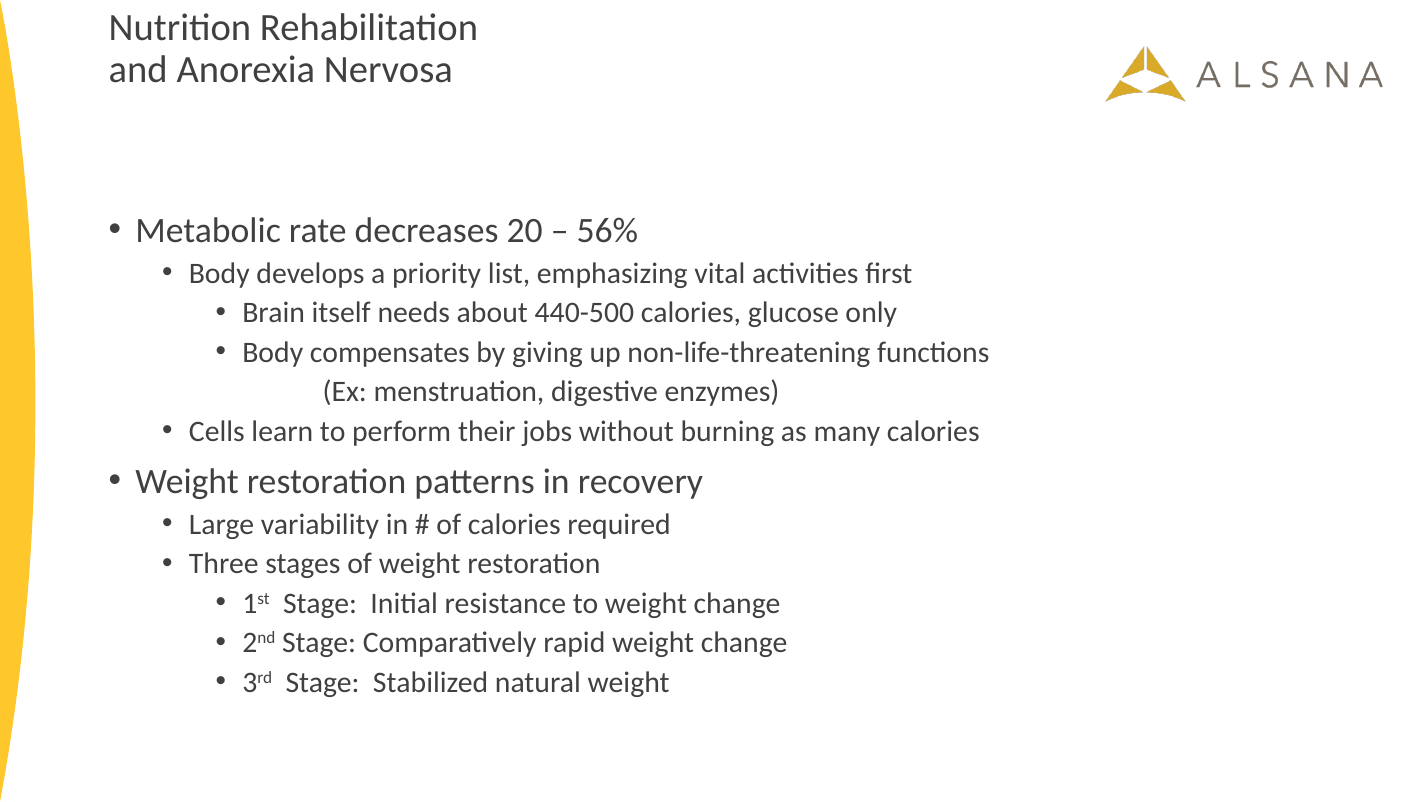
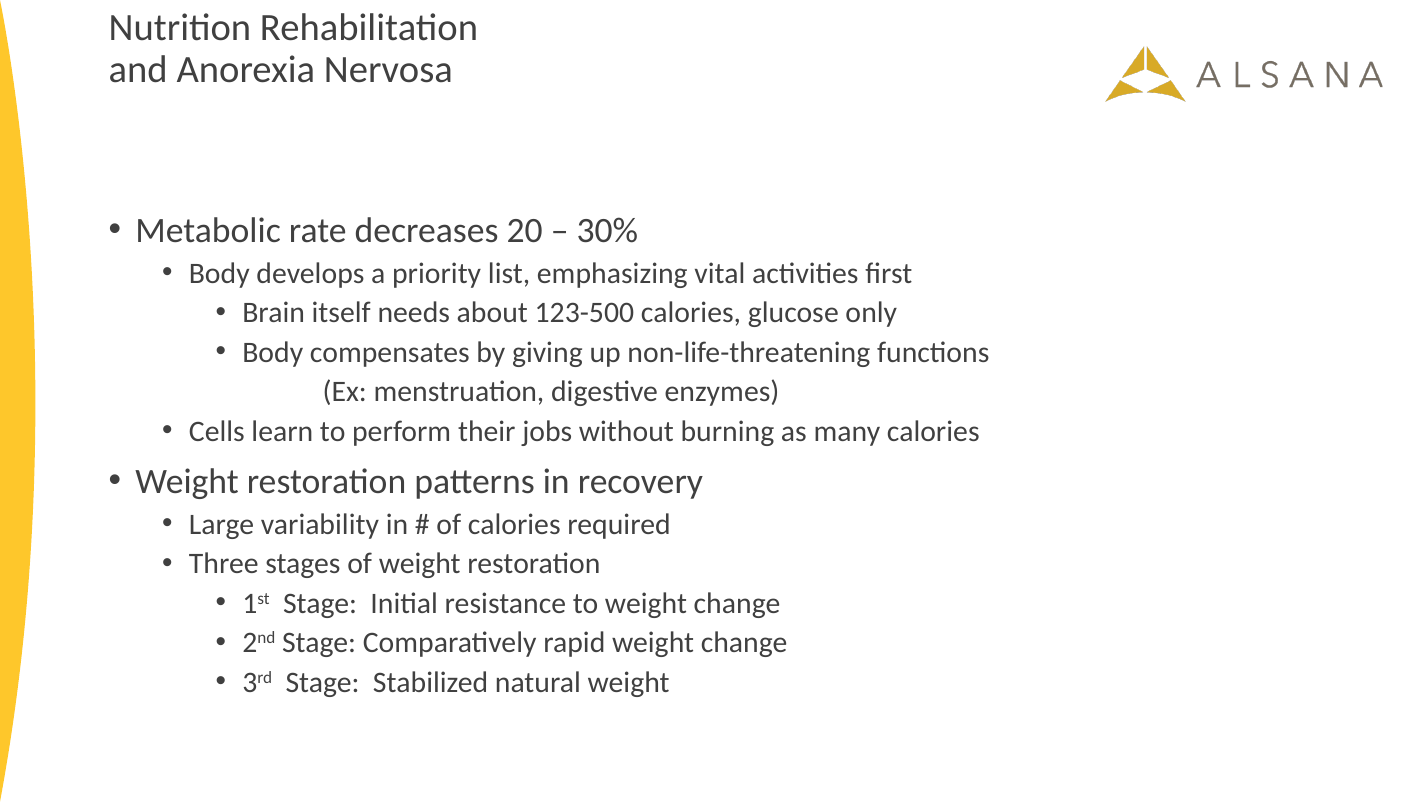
56%: 56% -> 30%
440-500: 440-500 -> 123-500
